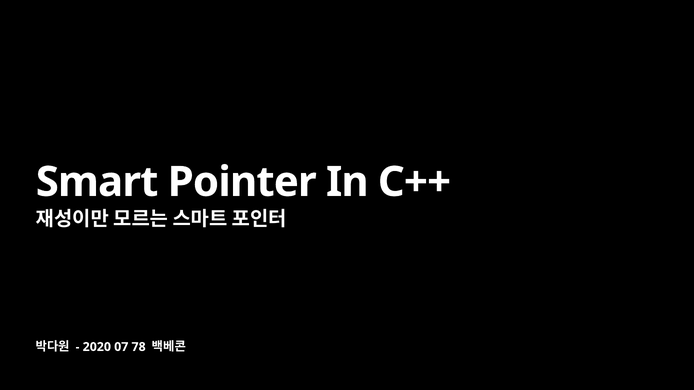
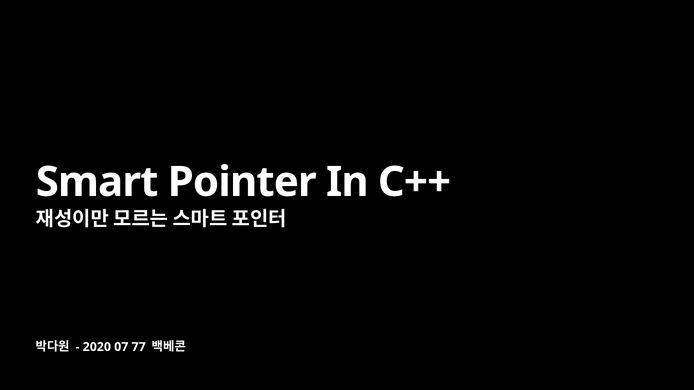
78: 78 -> 77
